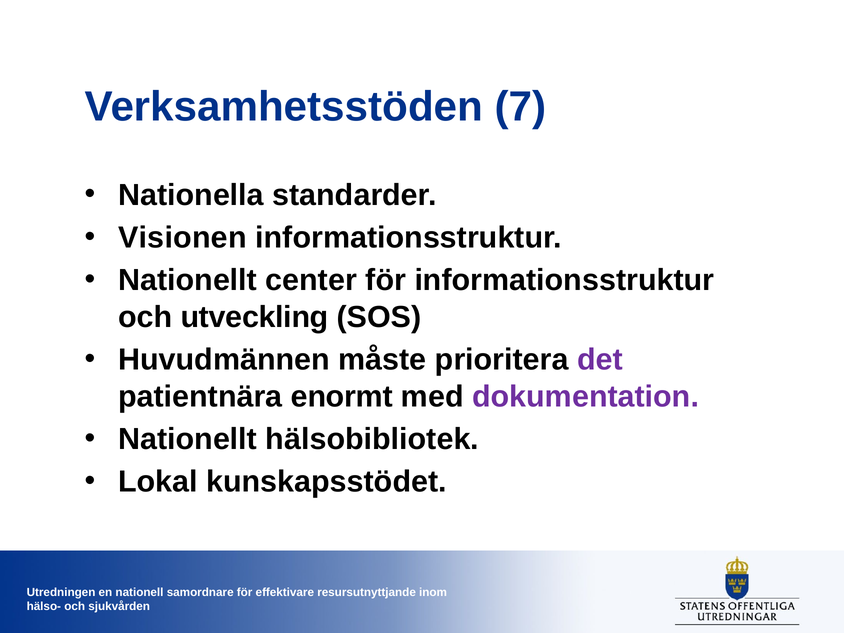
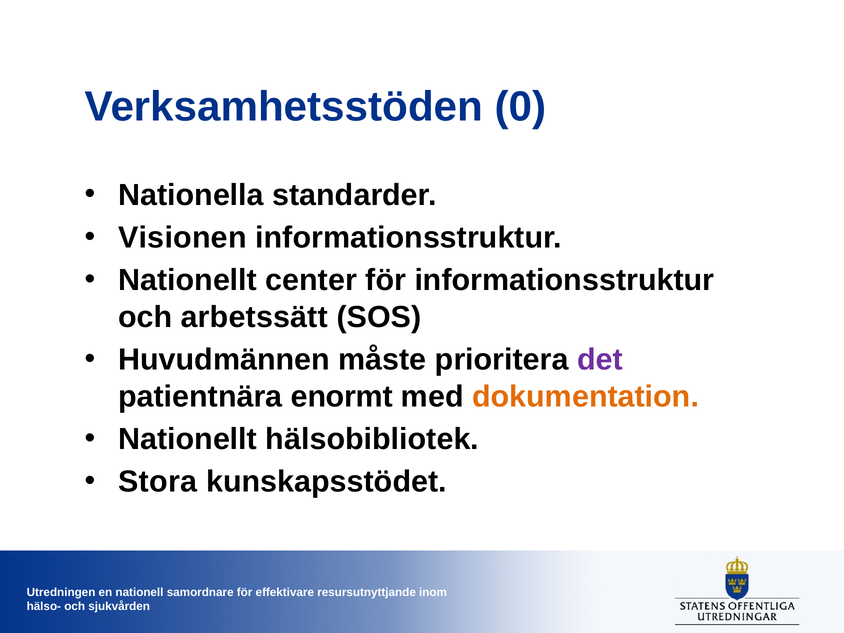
7: 7 -> 0
utveckling: utveckling -> arbetssätt
dokumentation colour: purple -> orange
Lokal: Lokal -> Stora
